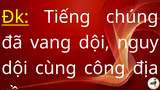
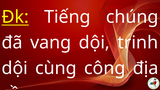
nguy: nguy -> trinh
